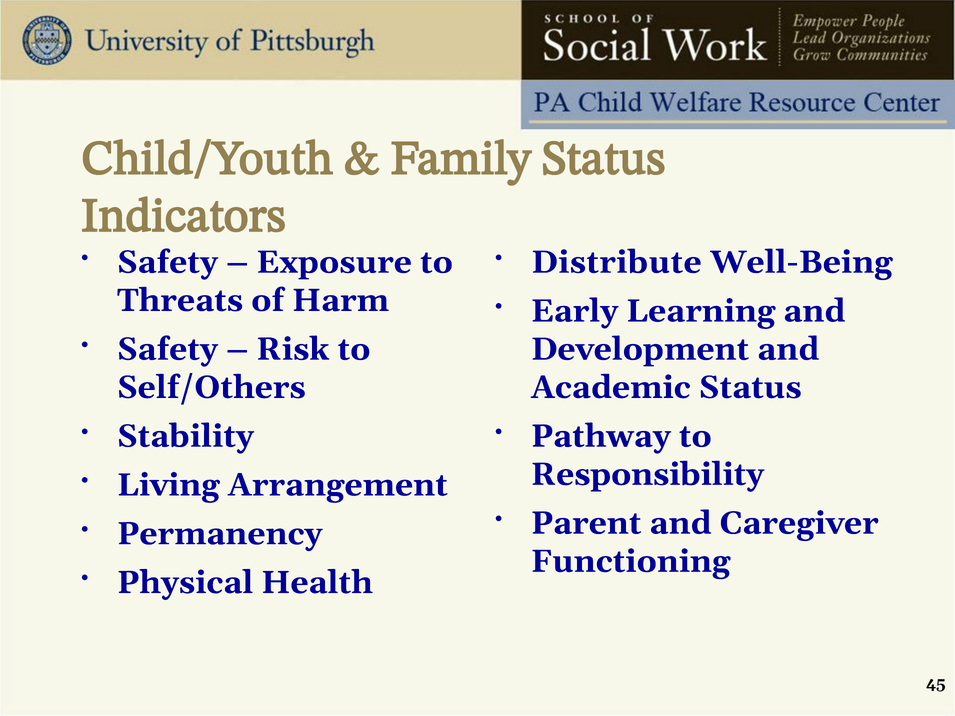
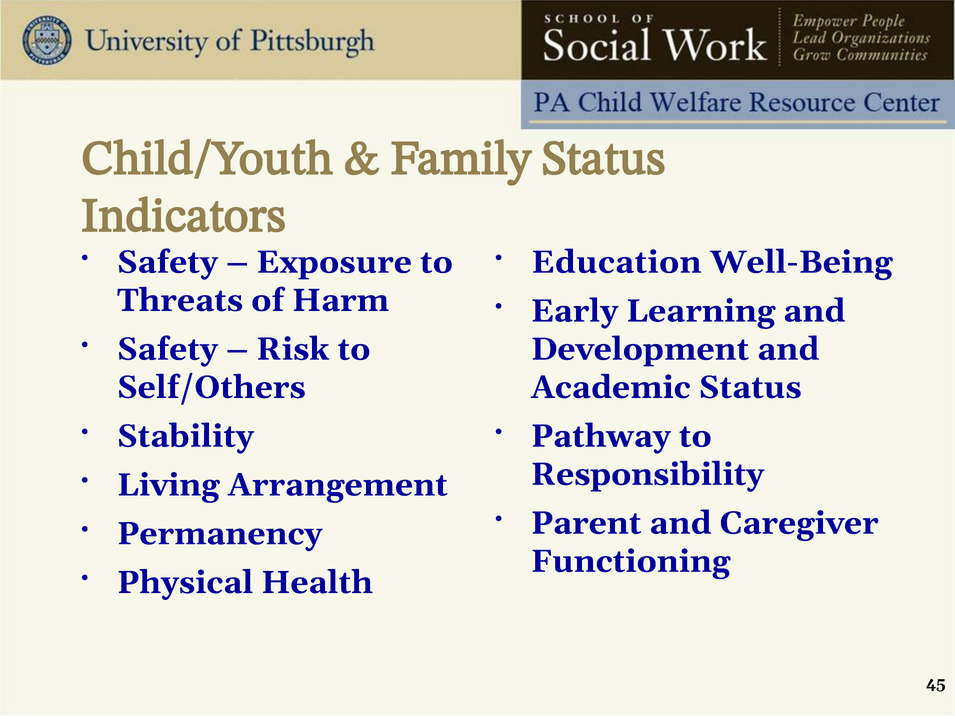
Distribute: Distribute -> Education
